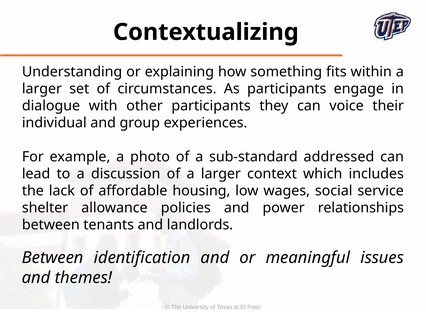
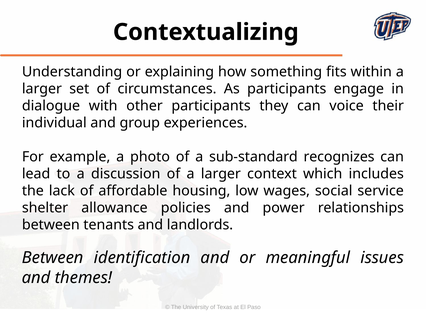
addressed: addressed -> recognizes
